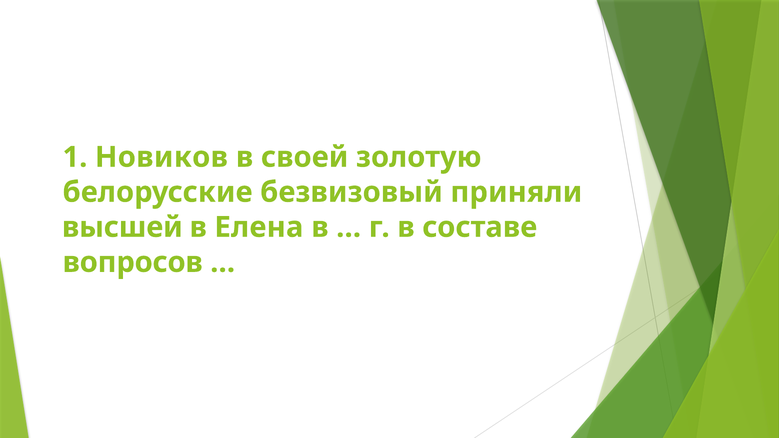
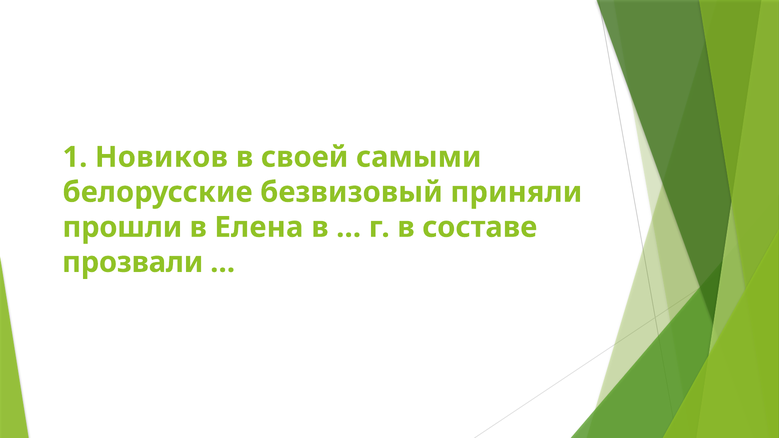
золотую: золотую -> самыми
высшей: высшей -> прошли
вопросов: вопросов -> прозвали
